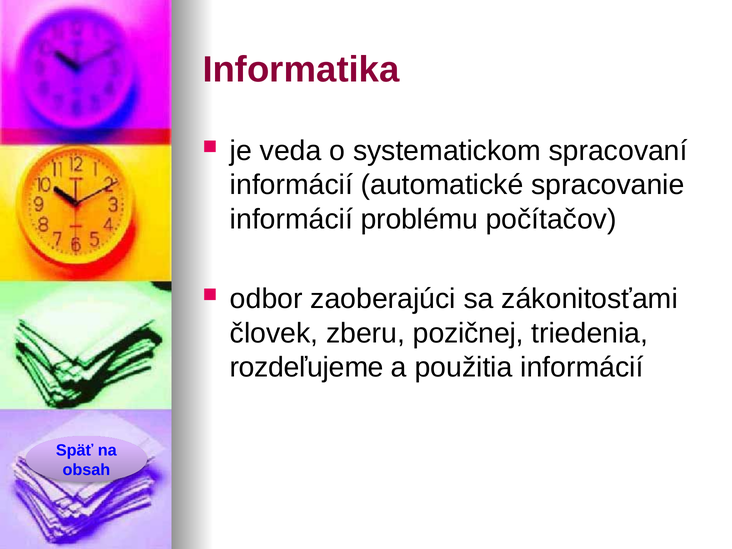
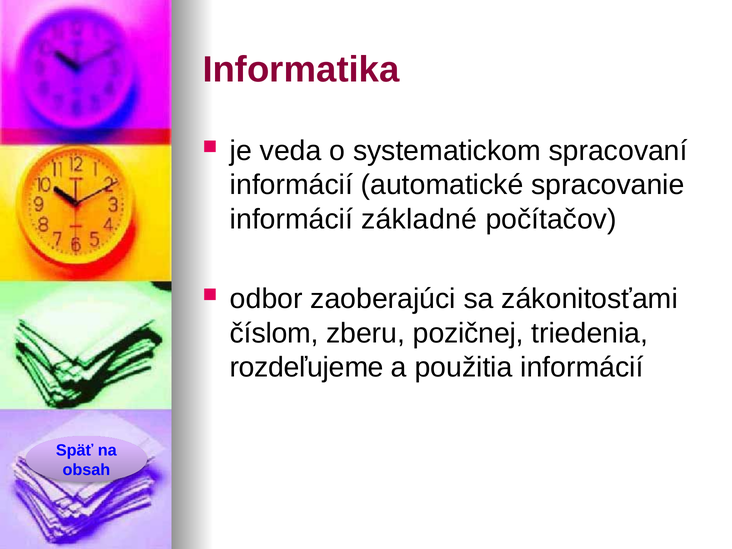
problému: problému -> základné
človek: človek -> číslom
